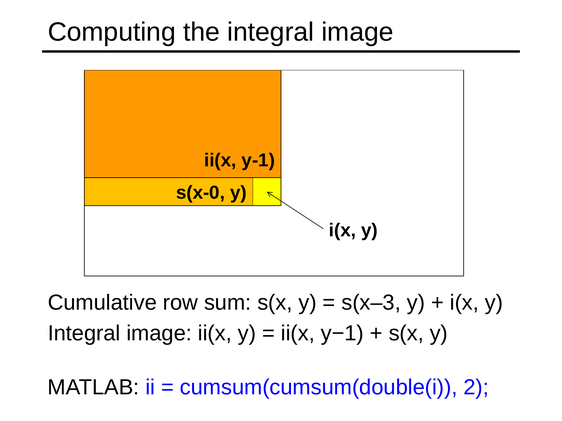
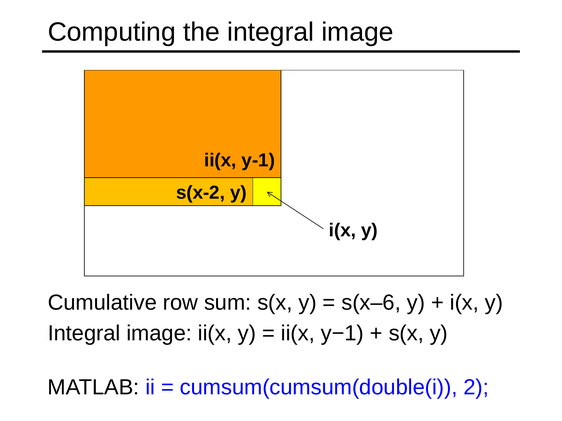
s(x-0: s(x-0 -> s(x-2
s(x–3: s(x–3 -> s(x–6
